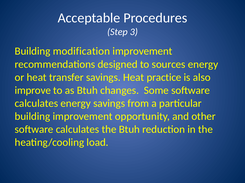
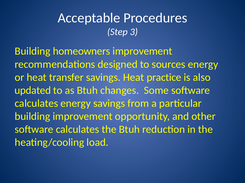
modification: modification -> homeowners
improve: improve -> updated
